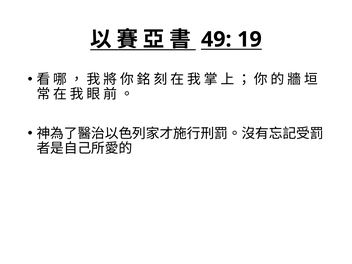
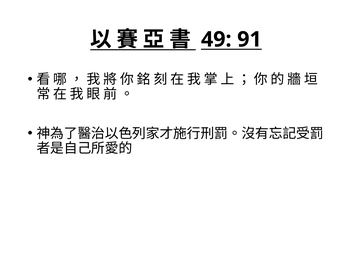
19: 19 -> 91
